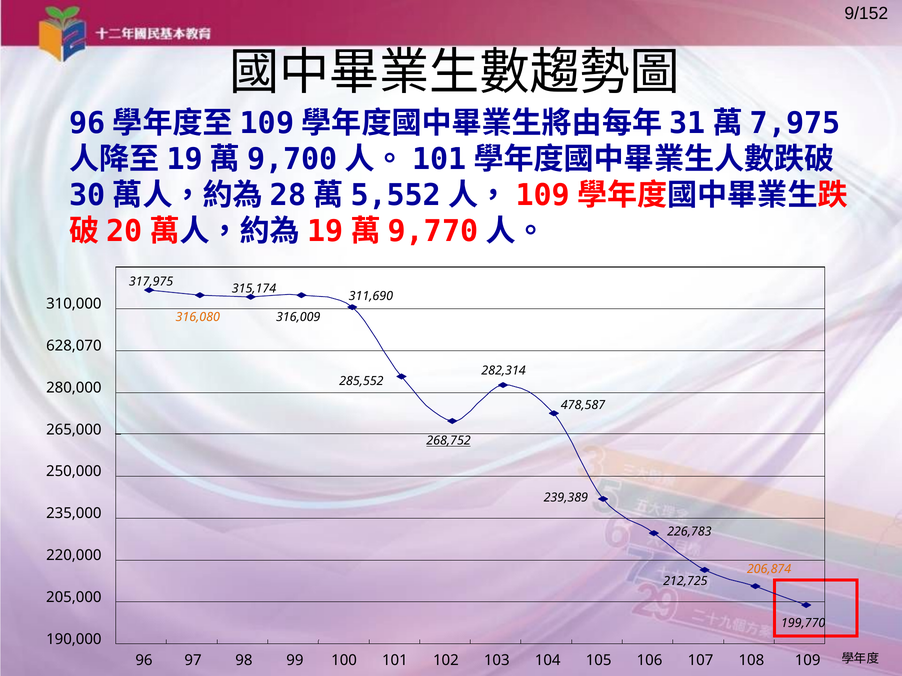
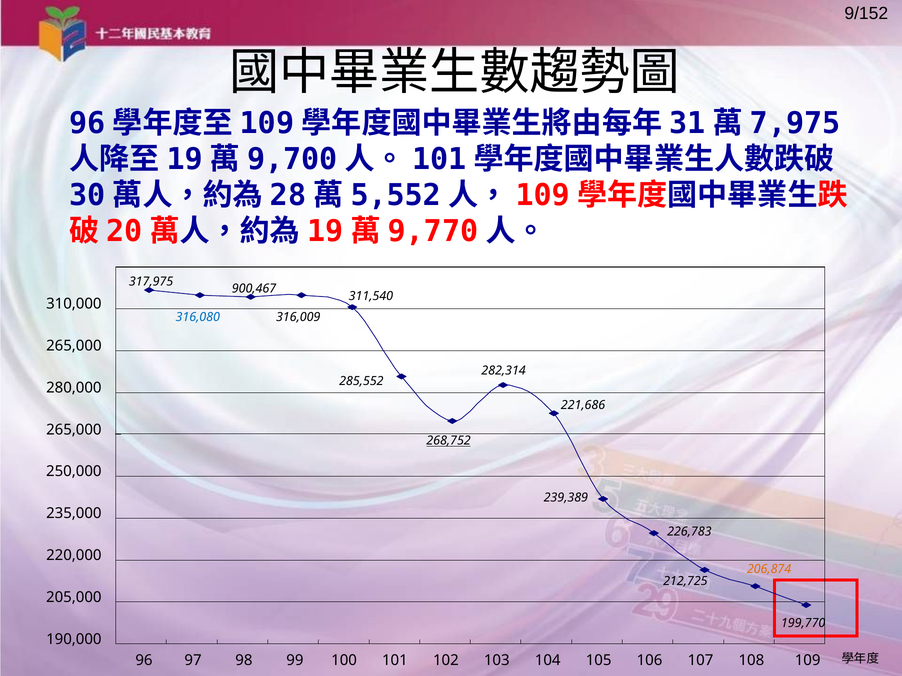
315,174: 315,174 -> 900,467
311,690: 311,690 -> 311,540
316,080 colour: orange -> blue
628,070 at (74, 346): 628,070 -> 265,000
478,587: 478,587 -> 221,686
